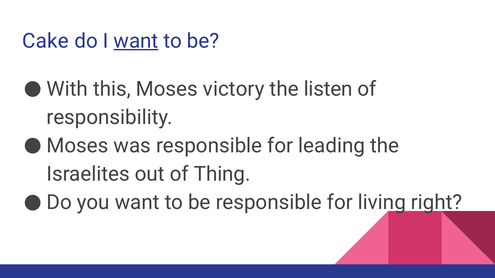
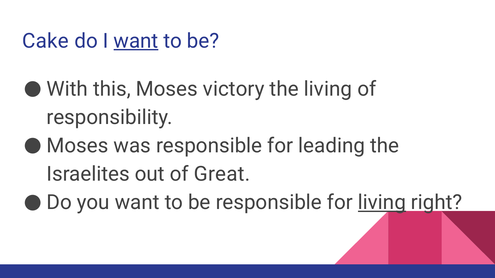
the listen: listen -> living
Thing: Thing -> Great
living at (382, 203) underline: none -> present
